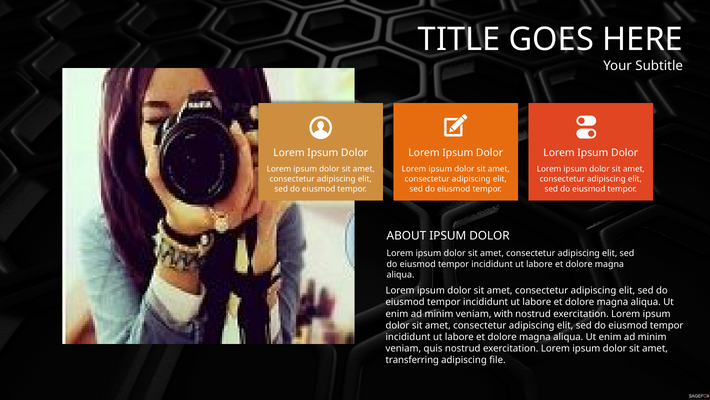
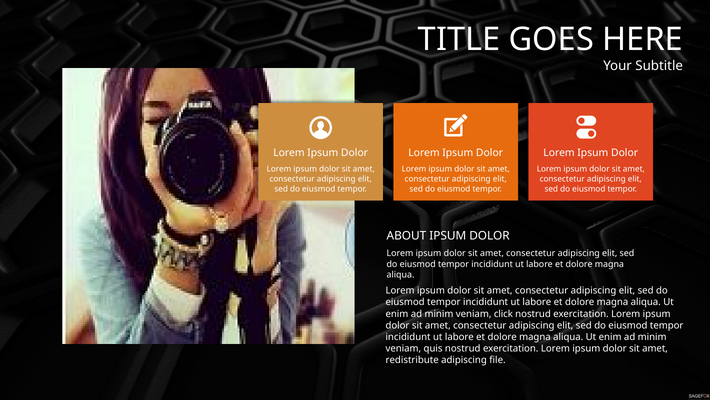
with: with -> click
transferring: transferring -> redistribute
